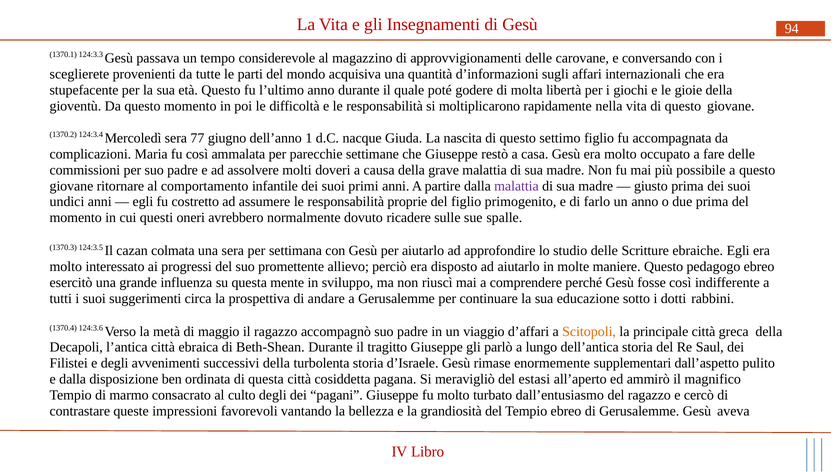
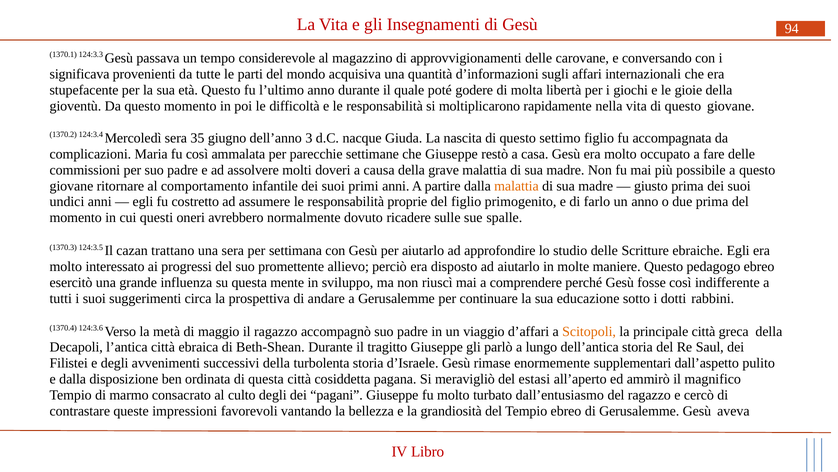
sceglierete: sceglierete -> significava
77: 77 -> 35
1: 1 -> 3
malattia at (516, 186) colour: purple -> orange
colmata: colmata -> trattano
